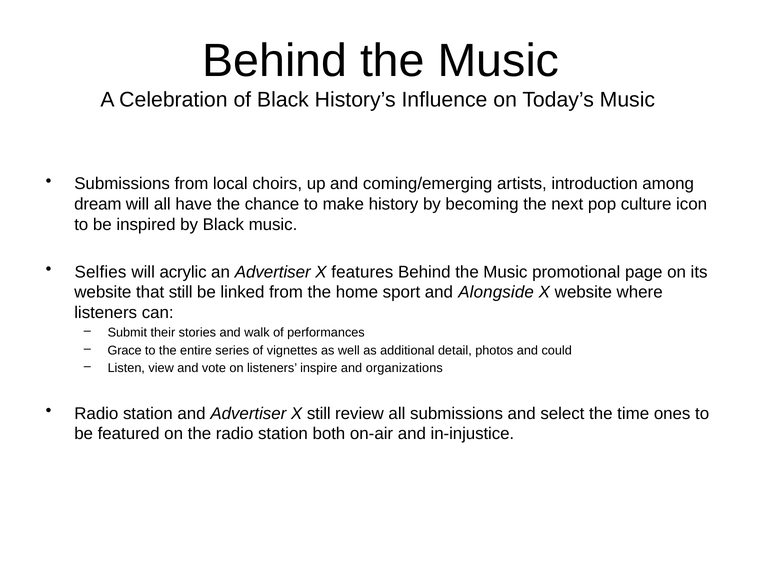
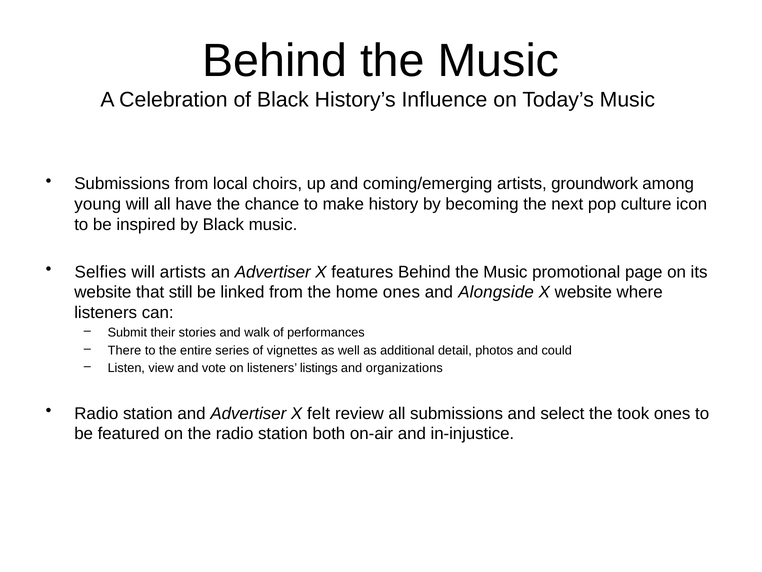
introduction: introduction -> groundwork
dream: dream -> young
will acrylic: acrylic -> artists
home sport: sport -> ones
Grace: Grace -> There
inspire: inspire -> listings
X still: still -> felt
time: time -> took
